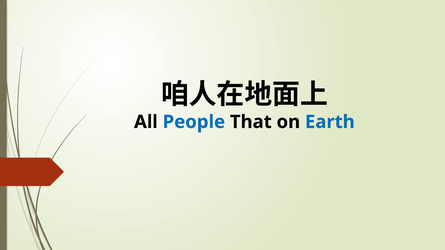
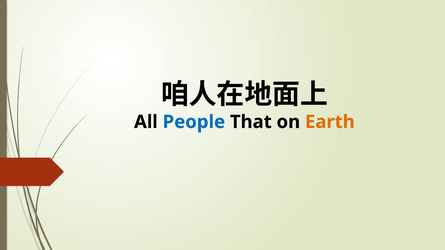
Earth colour: blue -> orange
